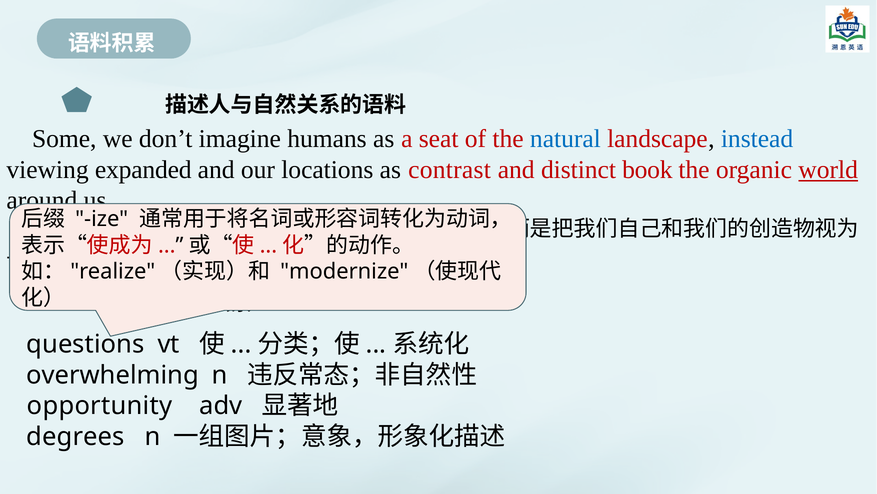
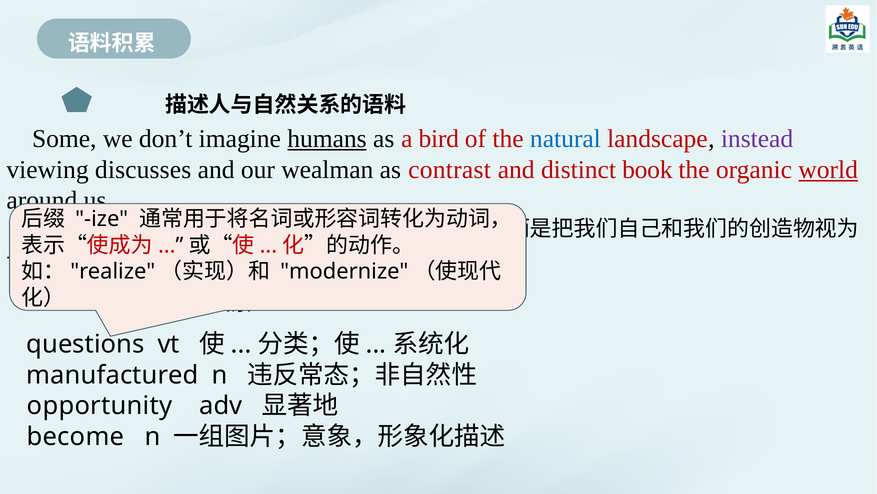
humans underline: none -> present
seat: seat -> bird
instead colour: blue -> purple
expanded: expanded -> discusses
locations: locations -> wealman
overwhelming: overwhelming -> manufactured
degrees: degrees -> become
